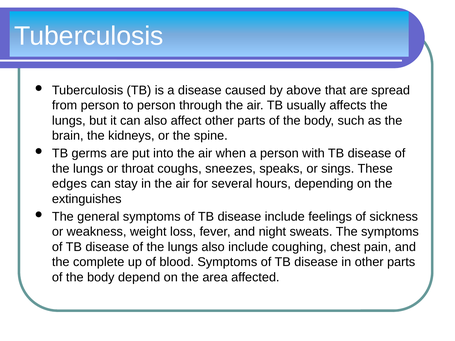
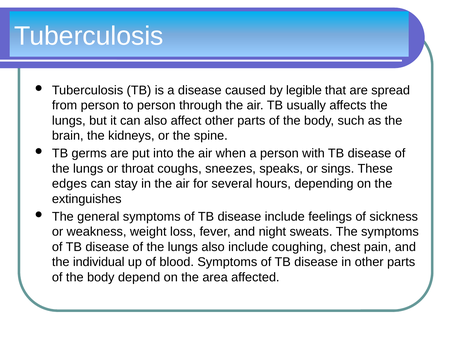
above: above -> legible
complete: complete -> individual
